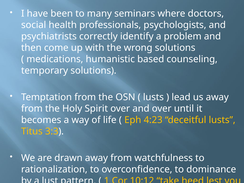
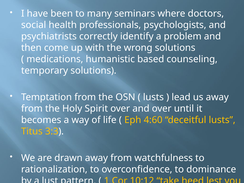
4:23: 4:23 -> 4:60
